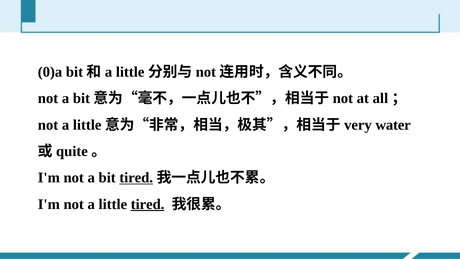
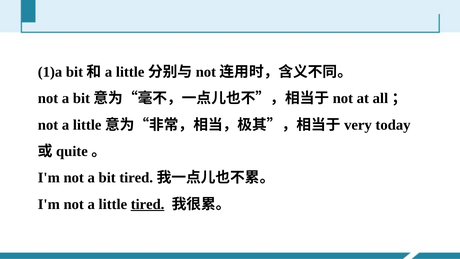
0)a: 0)a -> 1)a
water: water -> today
tired at (136, 178) underline: present -> none
